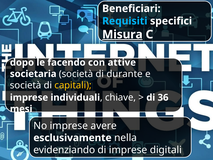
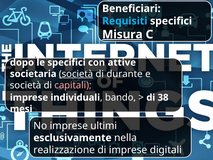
le facendo: facendo -> specifici
società at (76, 74) underline: none -> present
capitali colour: yellow -> pink
chiave: chiave -> bando
36: 36 -> 38
avere: avere -> ultimi
evidenziando: evidenziando -> realizzazione
